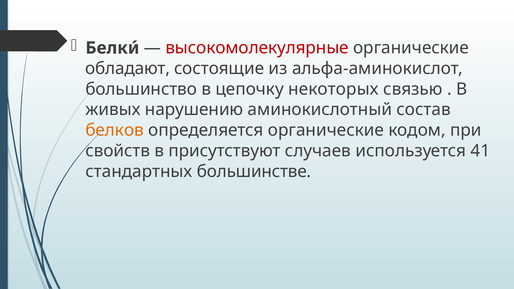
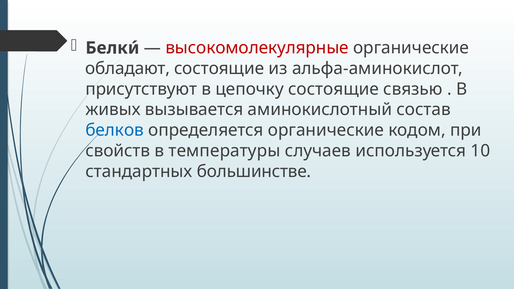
большинство: большинство -> присутствуют
цепочку некоторых: некоторых -> состоящие
нарушению: нарушению -> вызывается
белков colour: orange -> blue
присутствуют: присутствуют -> температуры
41: 41 -> 10
